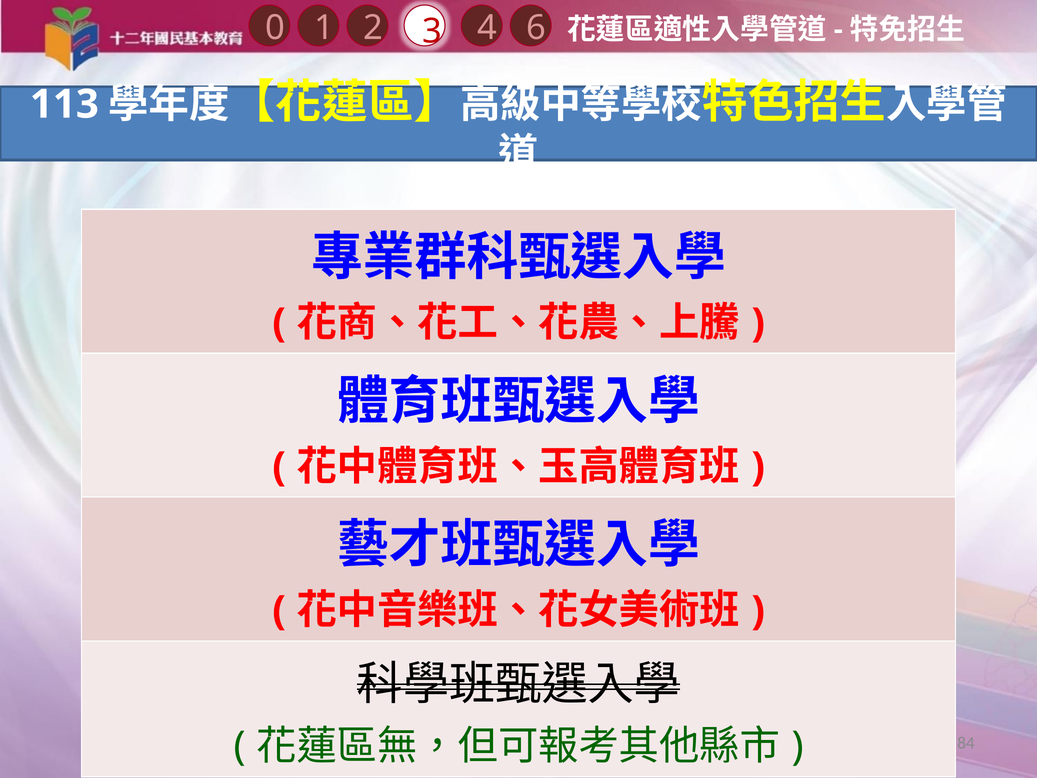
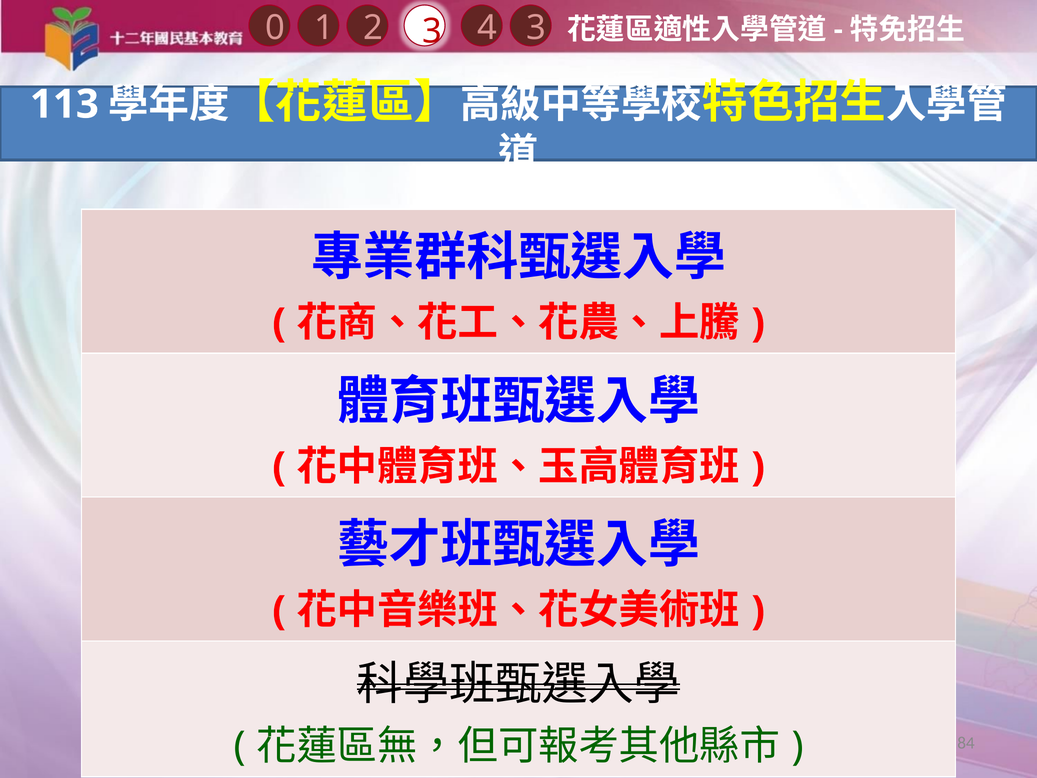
4 6: 6 -> 3
